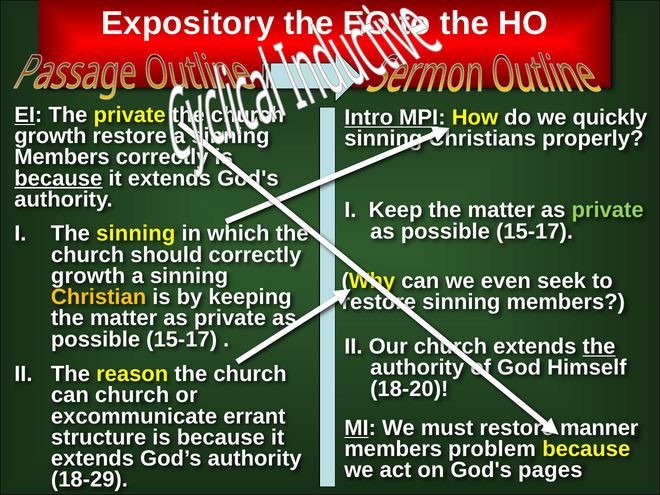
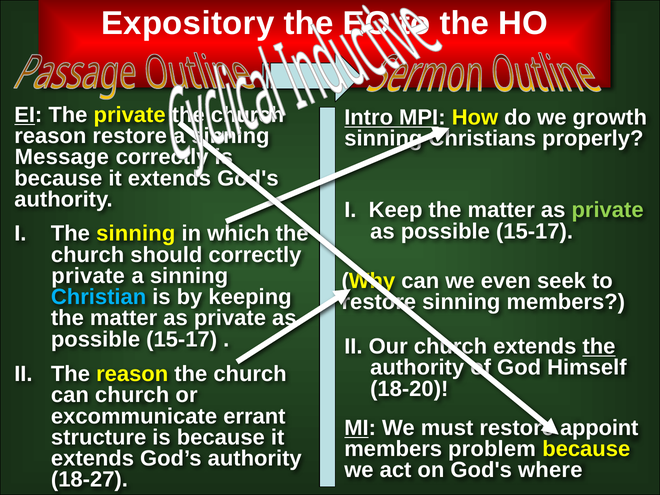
quickly: quickly -> growth
growth at (50, 136): growth -> reason
Members at (62, 157): Members -> Message
because at (58, 178) underline: present -> none
growth at (88, 276): growth -> private
Christian colour: yellow -> light blue
manner: manner -> appoint
pages: pages -> where
18-29: 18-29 -> 18-27
